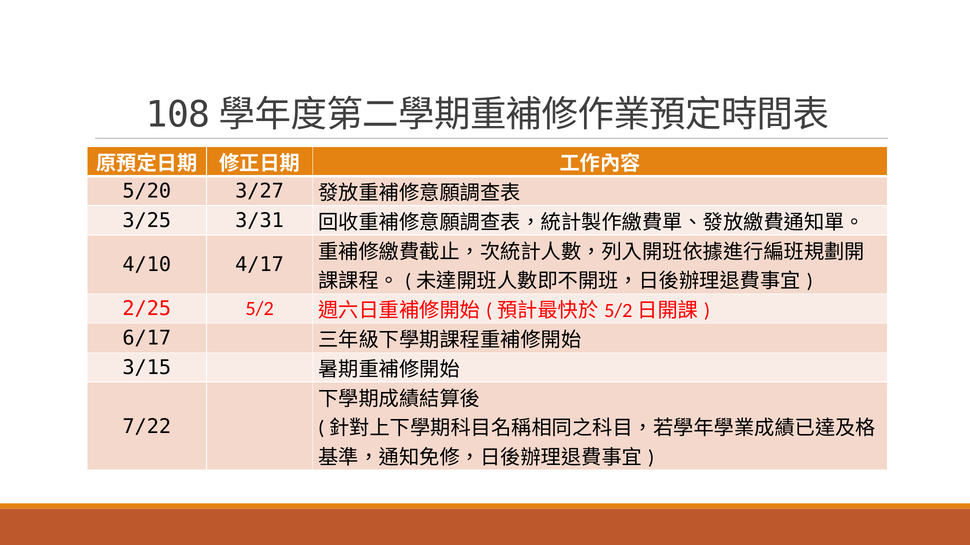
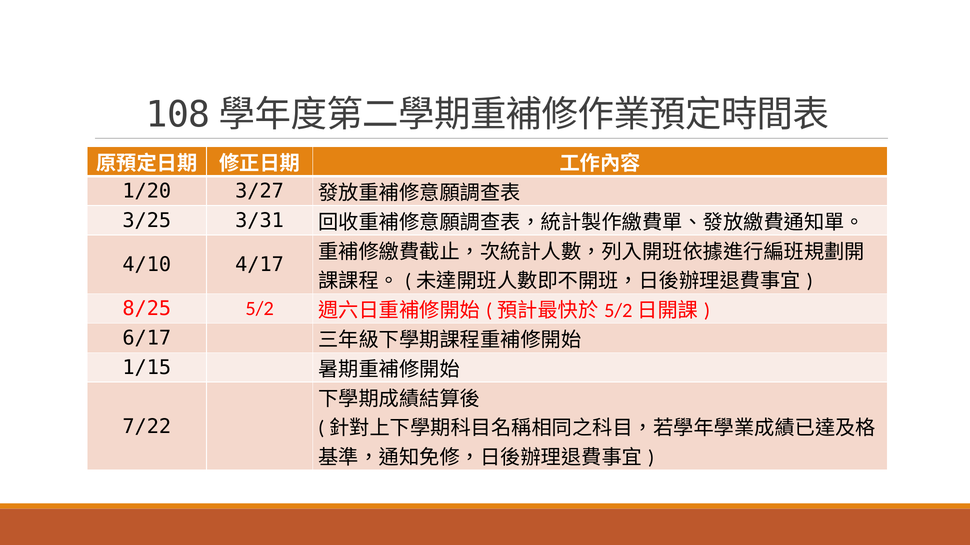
5/20: 5/20 -> 1/20
2/25: 2/25 -> 8/25
3/15: 3/15 -> 1/15
